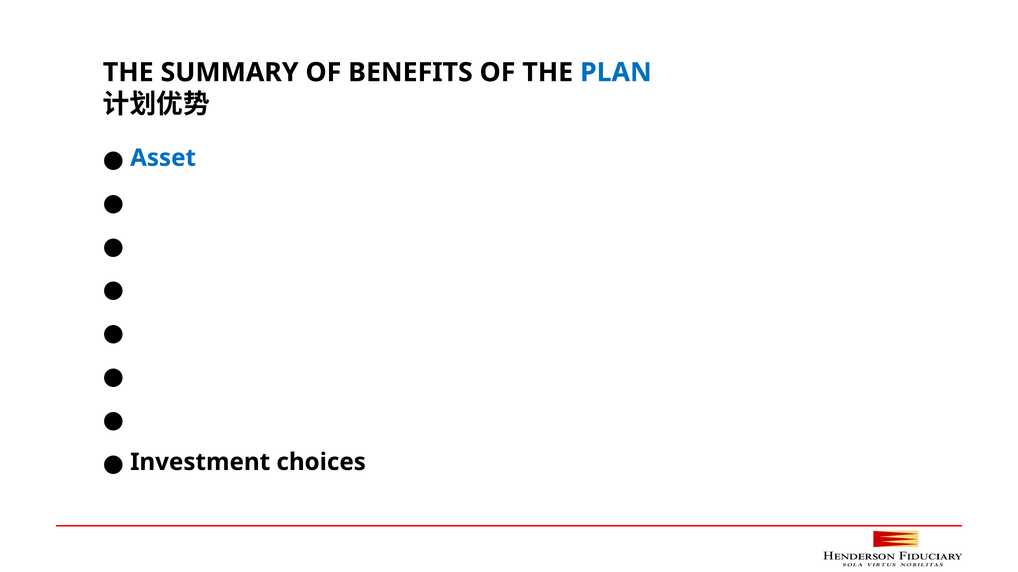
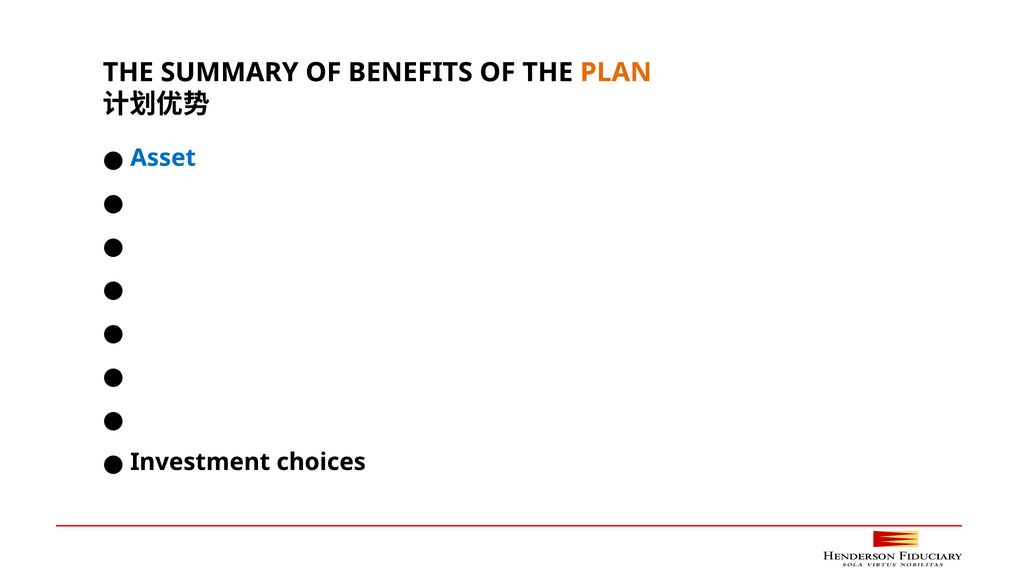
PLAN colour: blue -> orange
